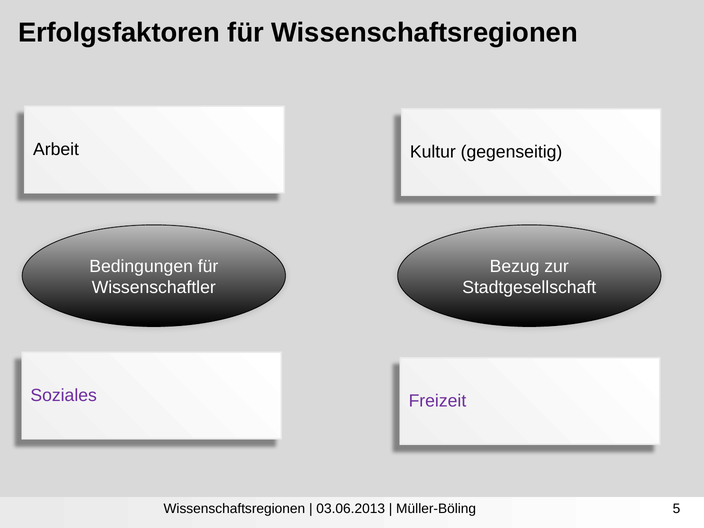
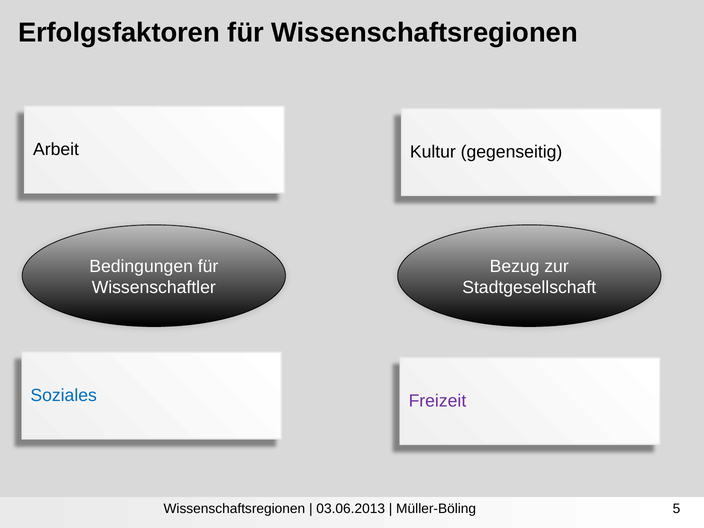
Soziales colour: purple -> blue
